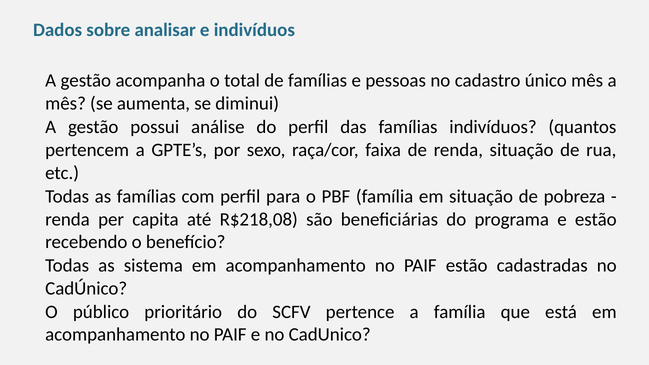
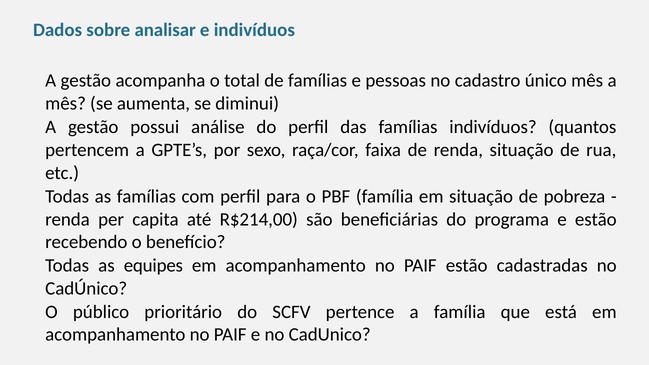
R$218,08: R$218,08 -> R$214,00
sistema: sistema -> equipes
